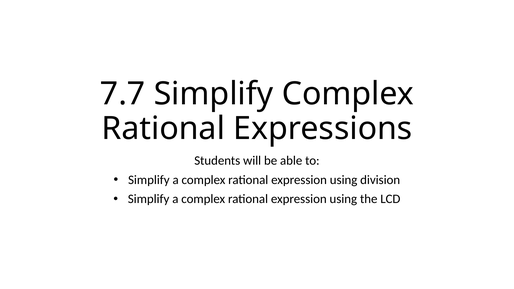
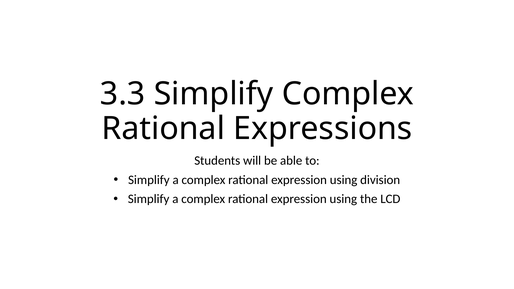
7.7: 7.7 -> 3.3
